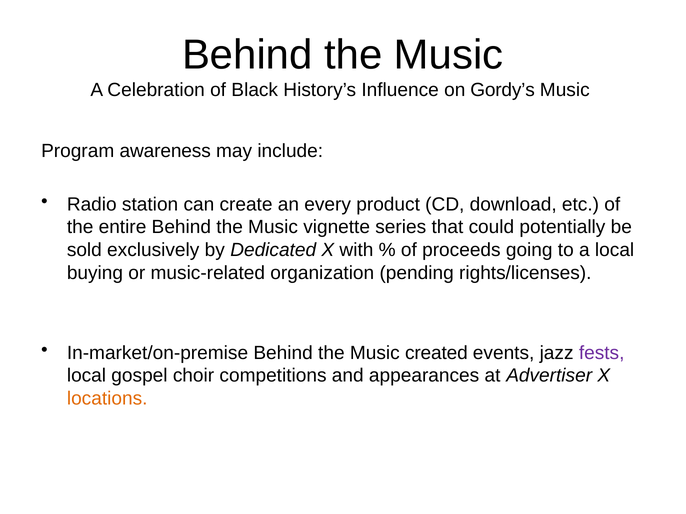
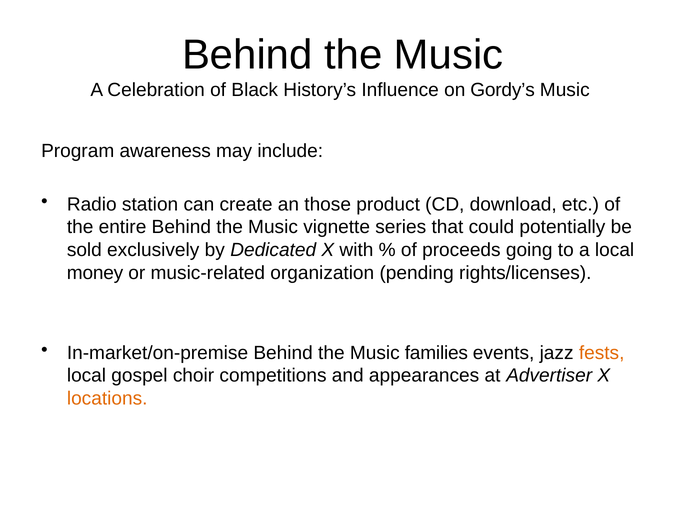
every: every -> those
buying: buying -> money
created: created -> families
fests colour: purple -> orange
